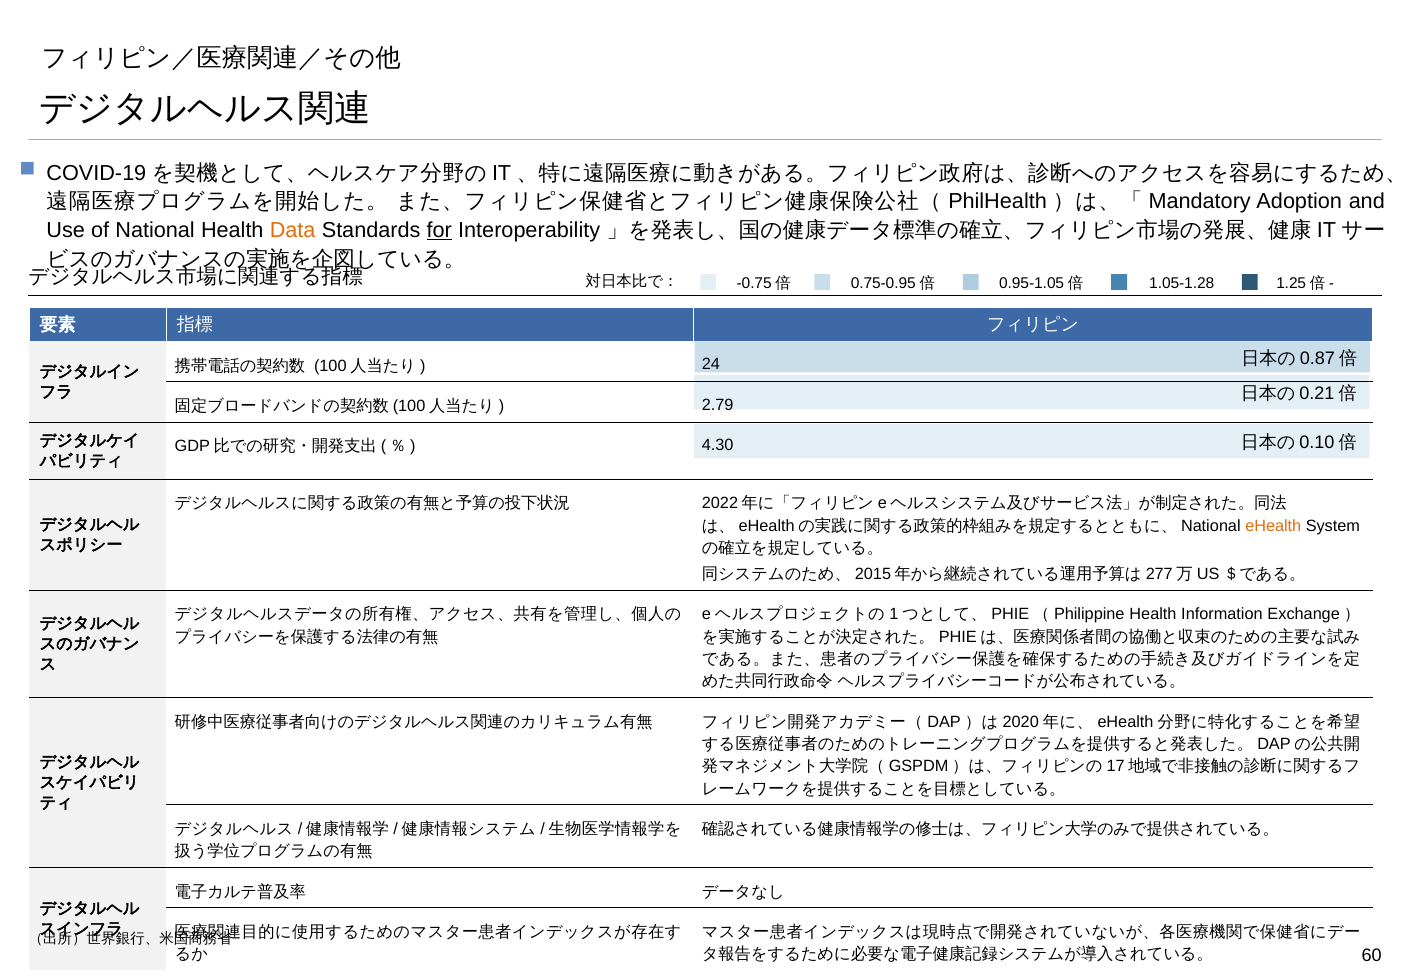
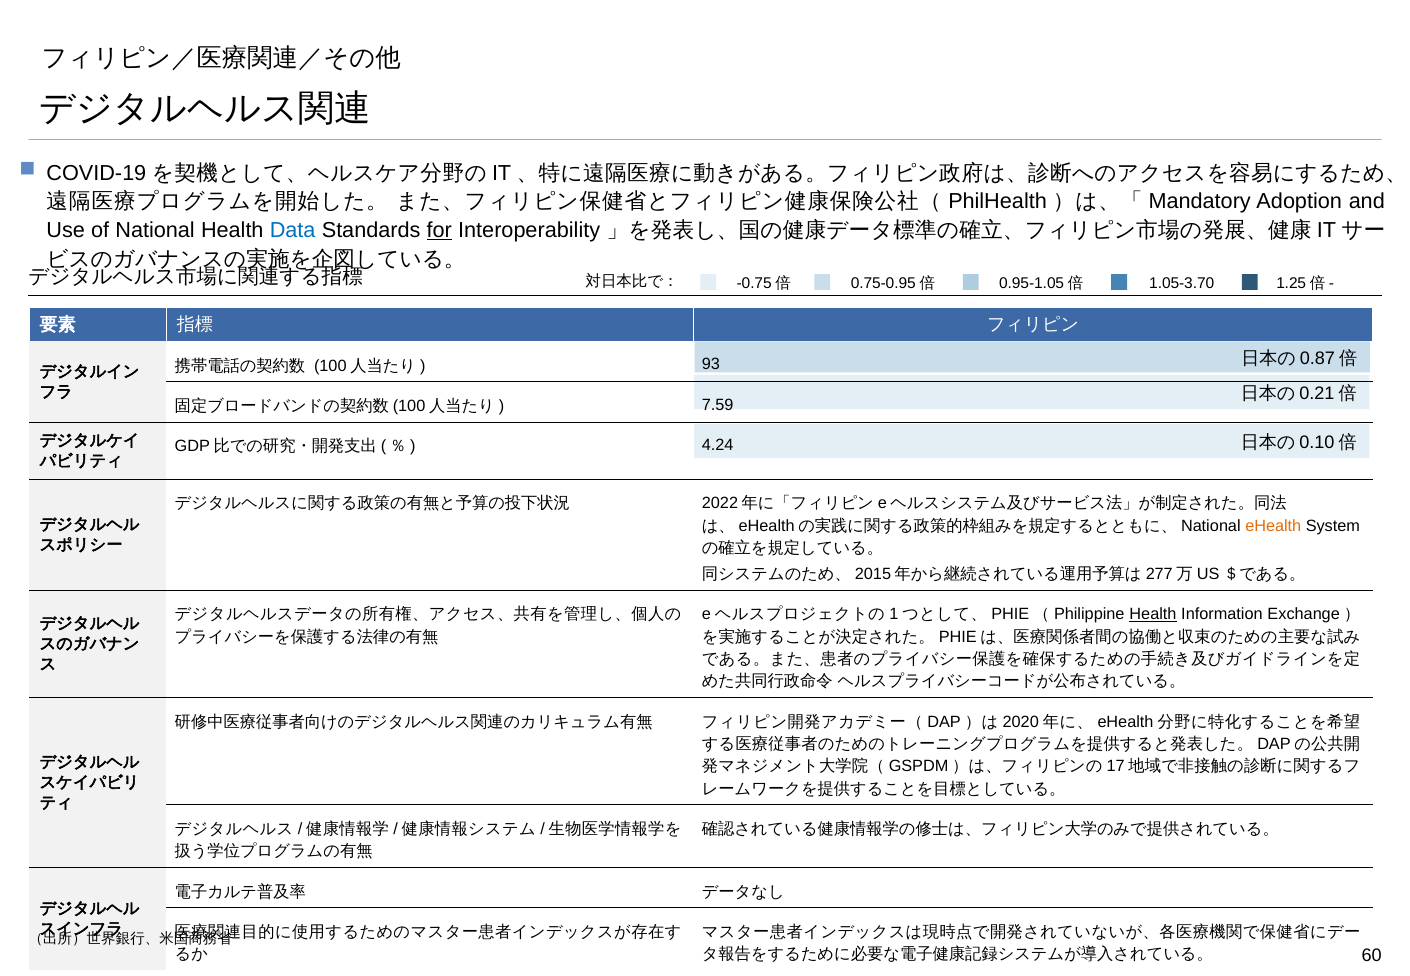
Data colour: orange -> blue
1.05-1.28: 1.05-1.28 -> 1.05-3.70
24: 24 -> 93
2.79: 2.79 -> 7.59
4.30: 4.30 -> 4.24
Health at (1153, 615) underline: none -> present
